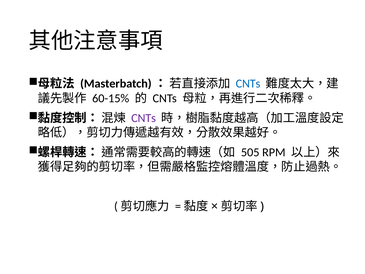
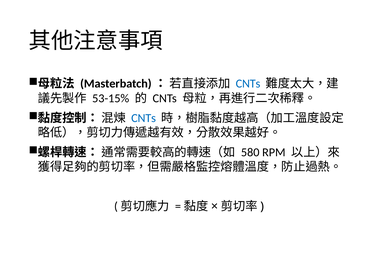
60-15%: 60-15% -> 53-15%
CNTs at (144, 118) colour: purple -> blue
505: 505 -> 580
